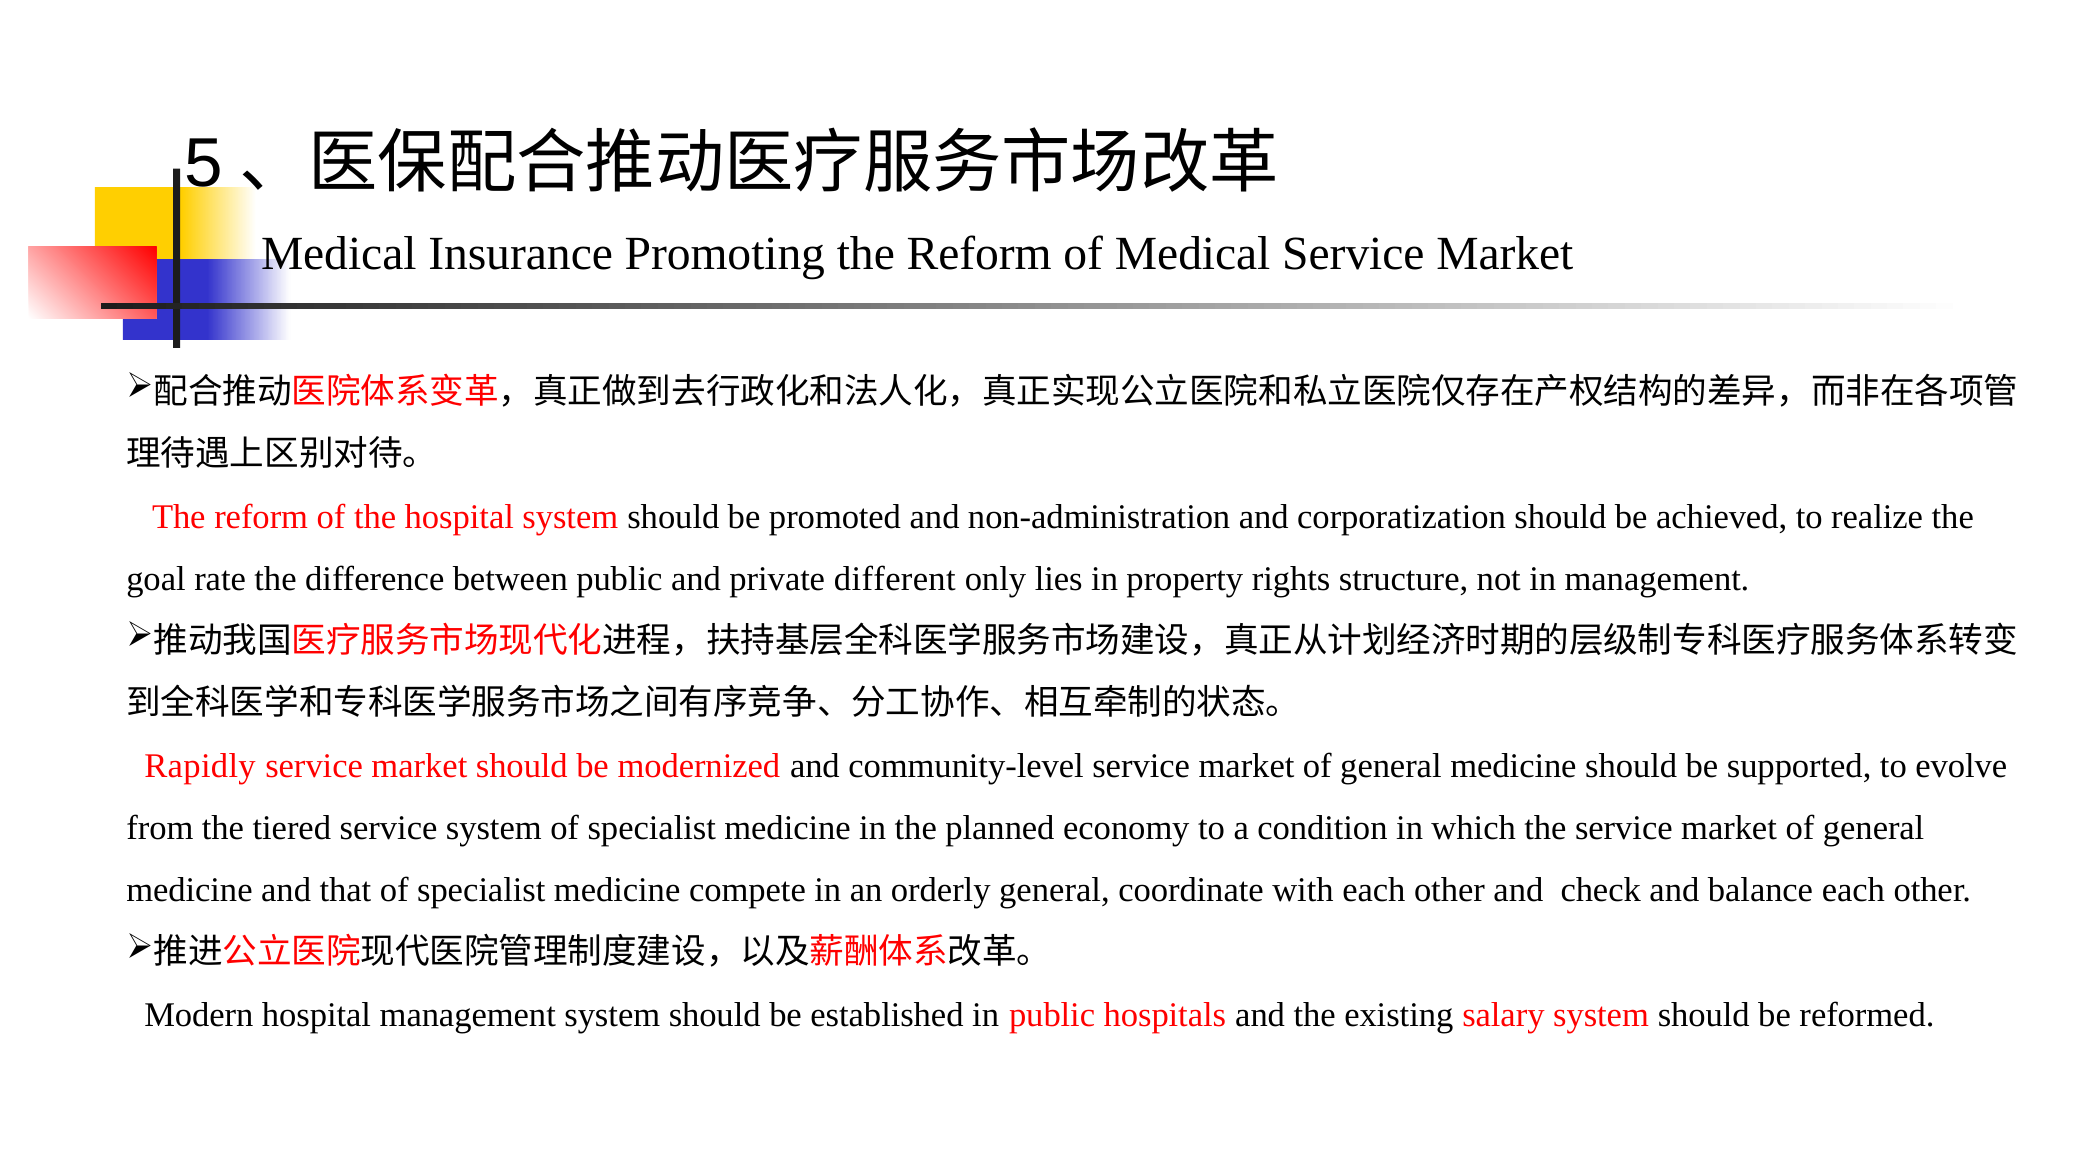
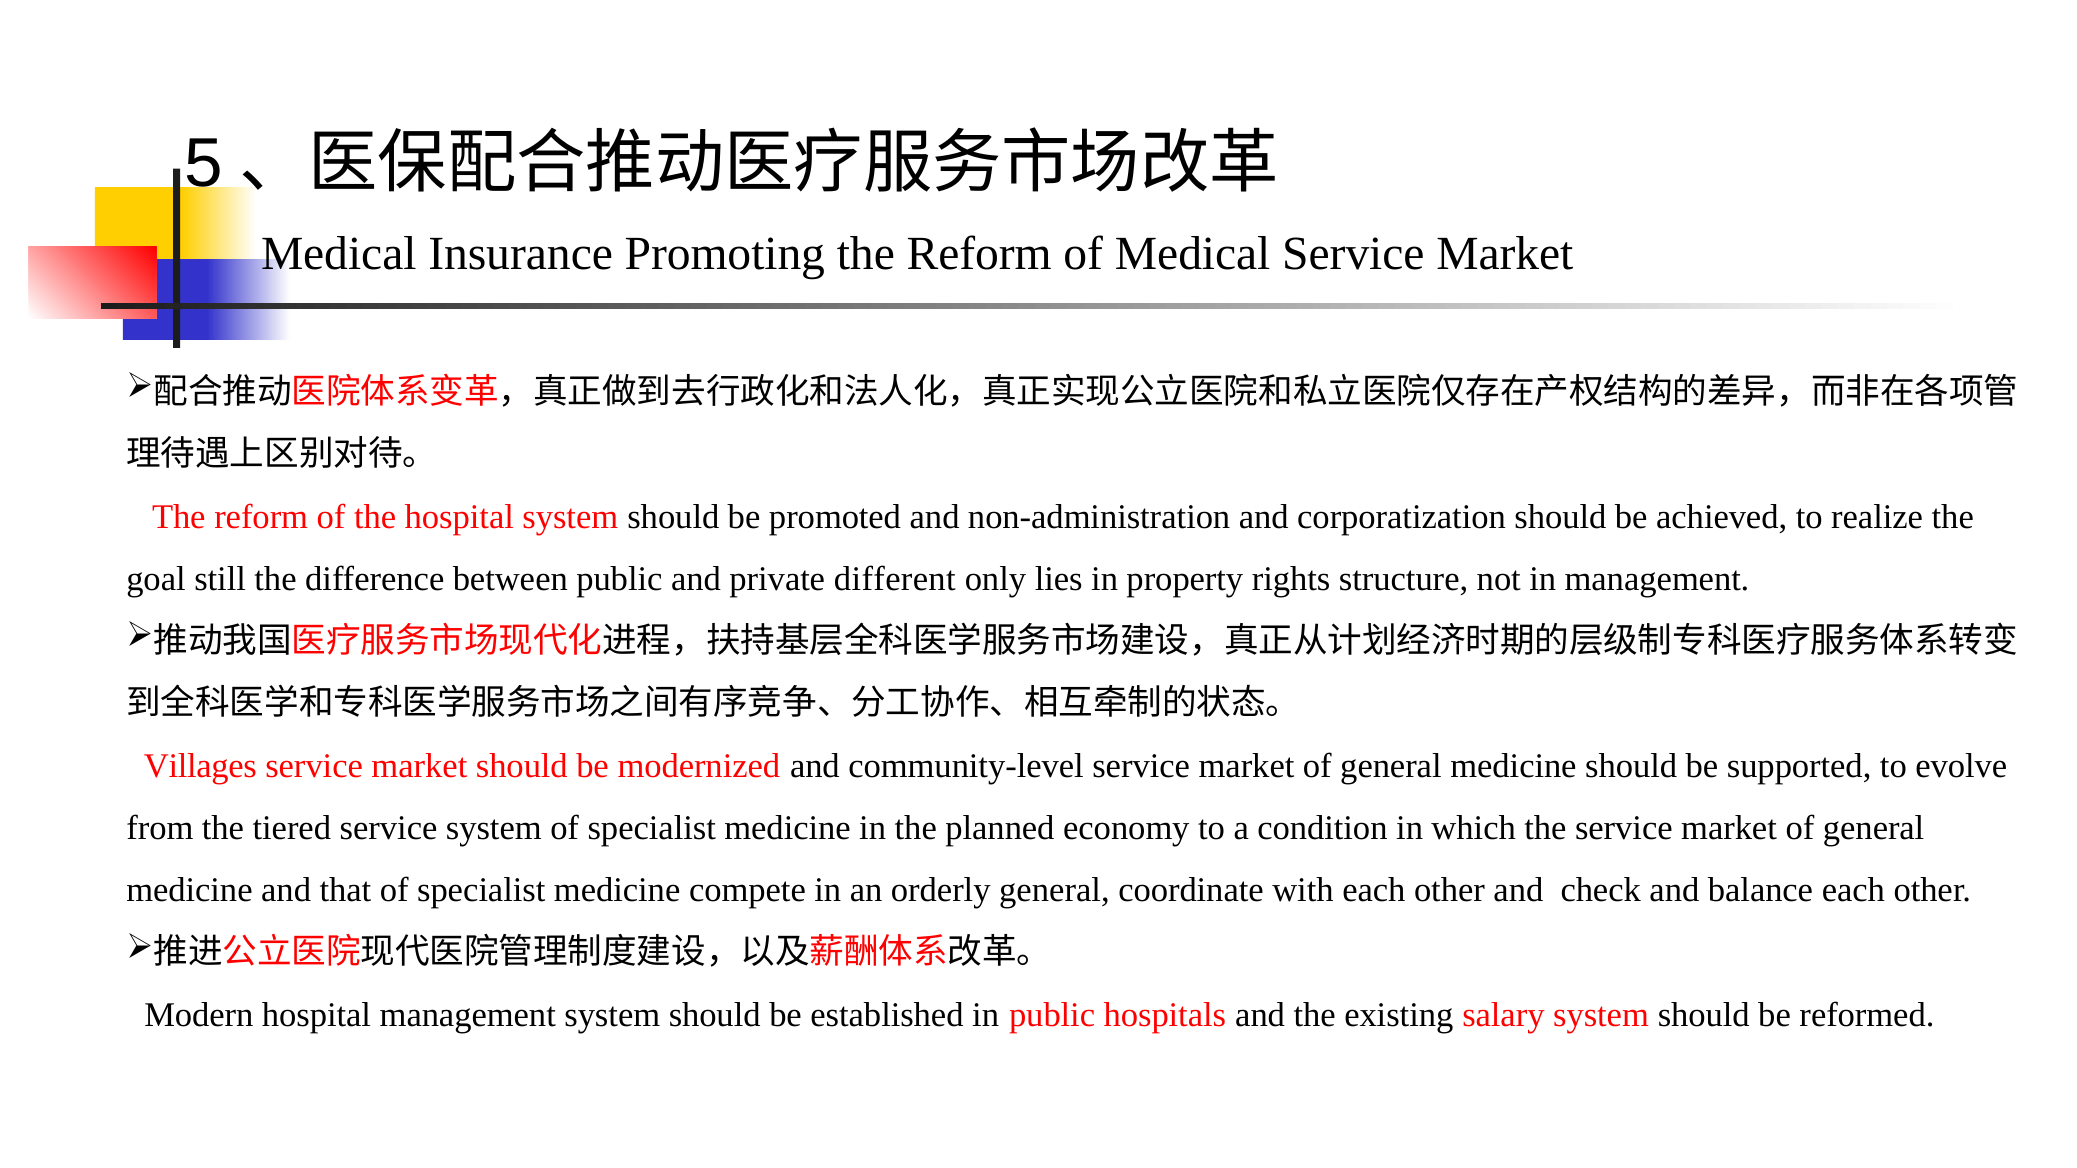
rate: rate -> still
Rapidly: Rapidly -> Villages
